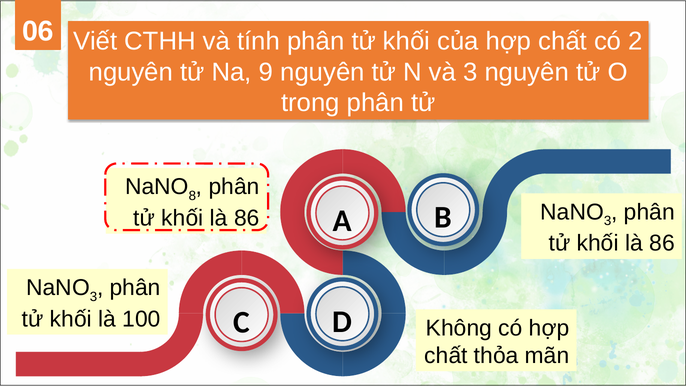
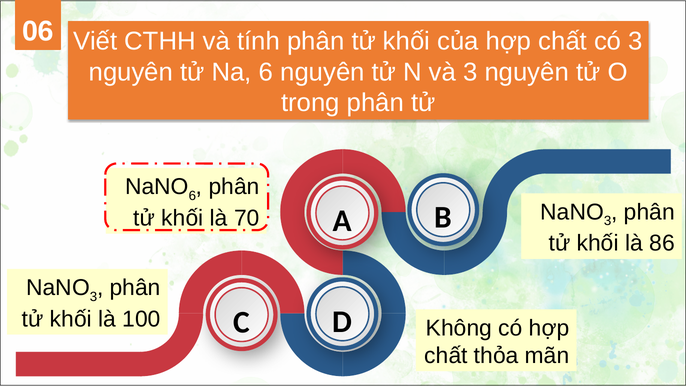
có 2: 2 -> 3
Na 9: 9 -> 6
8 at (192, 196): 8 -> 6
86 at (247, 218): 86 -> 70
